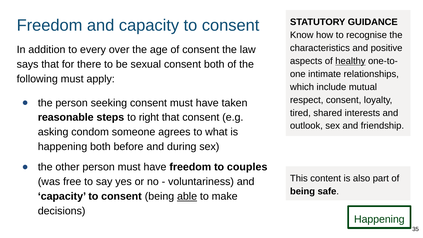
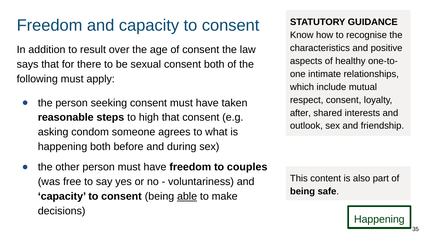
every: every -> result
healthy underline: present -> none
tired: tired -> after
right: right -> high
